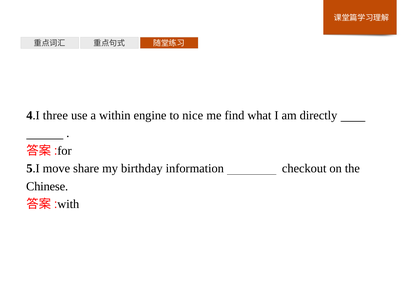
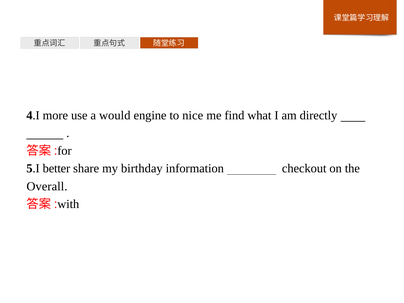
three: three -> more
within: within -> would
move: move -> better
Chinese: Chinese -> Overall
